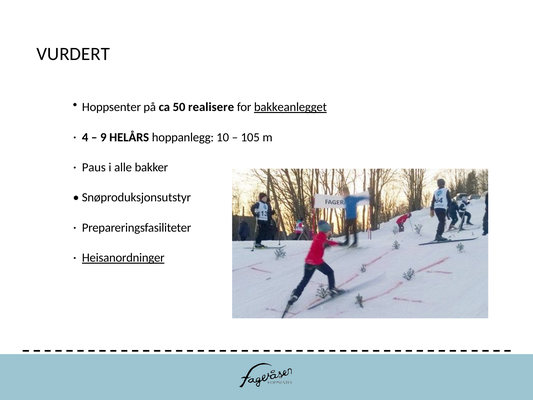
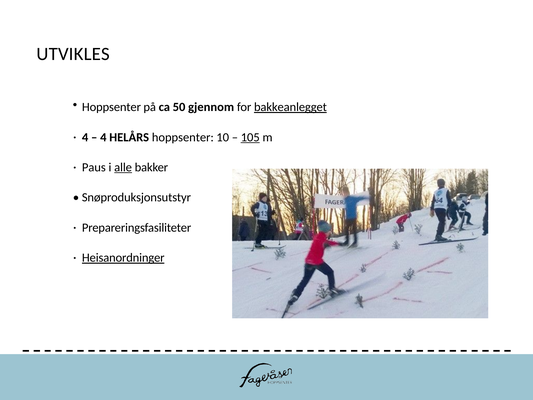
VURDERT: VURDERT -> UTVIKLES
realisere: realisere -> gjennom
9 at (103, 137): 9 -> 4
HELÅRS hoppanlegg: hoppanlegg -> hoppsenter
105 underline: none -> present
alle underline: none -> present
